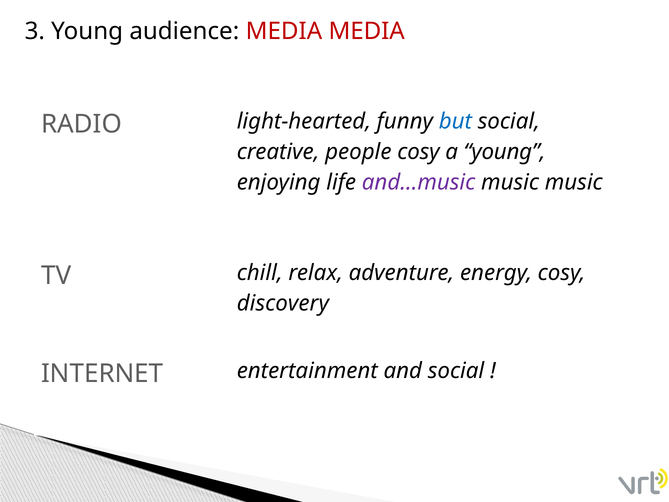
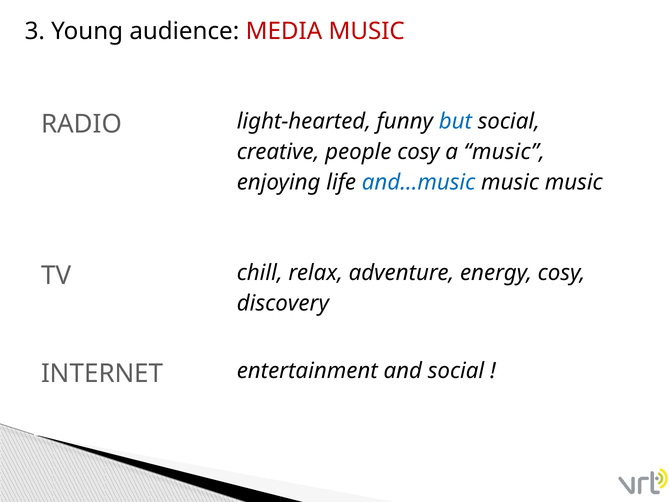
MEDIA MEDIA: MEDIA -> MUSIC
a young: young -> music
and…music colour: purple -> blue
